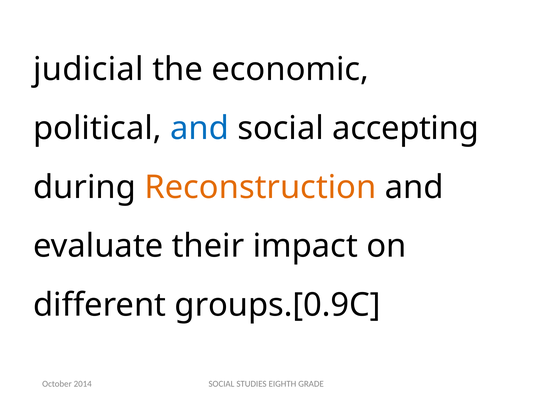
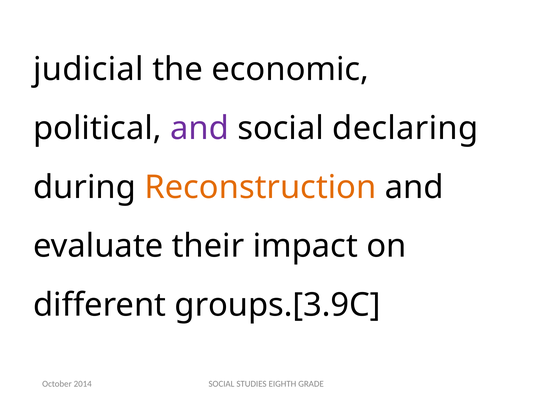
and at (199, 128) colour: blue -> purple
accepting: accepting -> declaring
groups.[0.9C: groups.[0.9C -> groups.[3.9C
